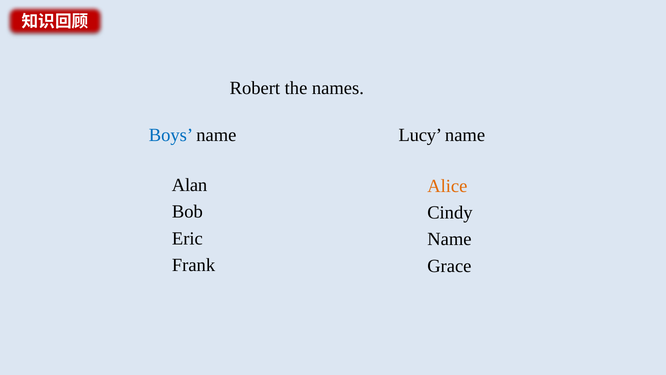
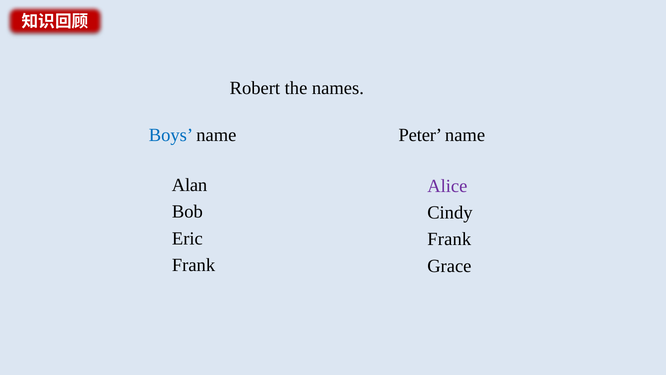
Lucy: Lucy -> Peter
Alice colour: orange -> purple
Name at (449, 239): Name -> Frank
